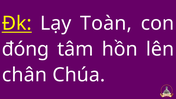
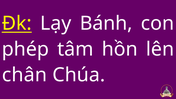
Toàn: Toàn -> Bánh
đóng: đóng -> phép
